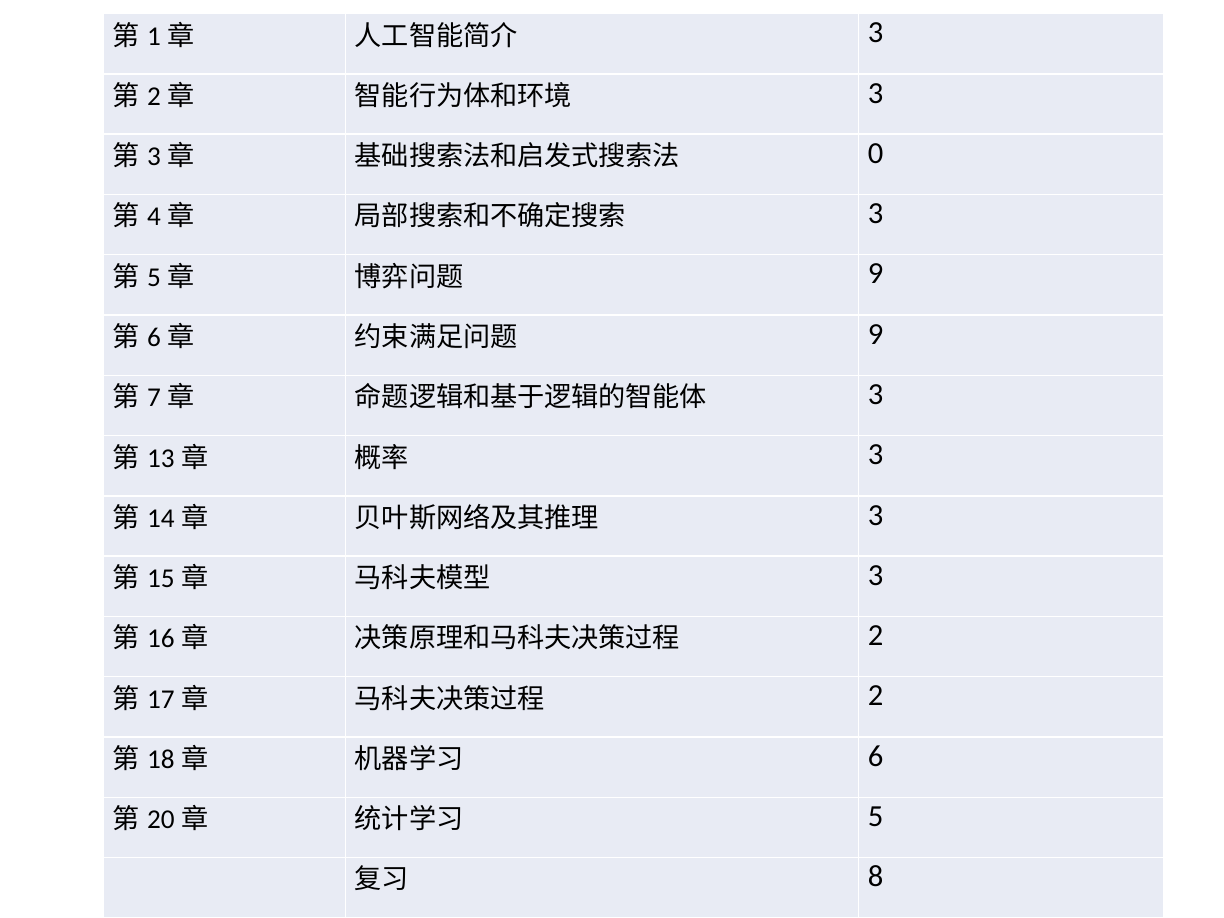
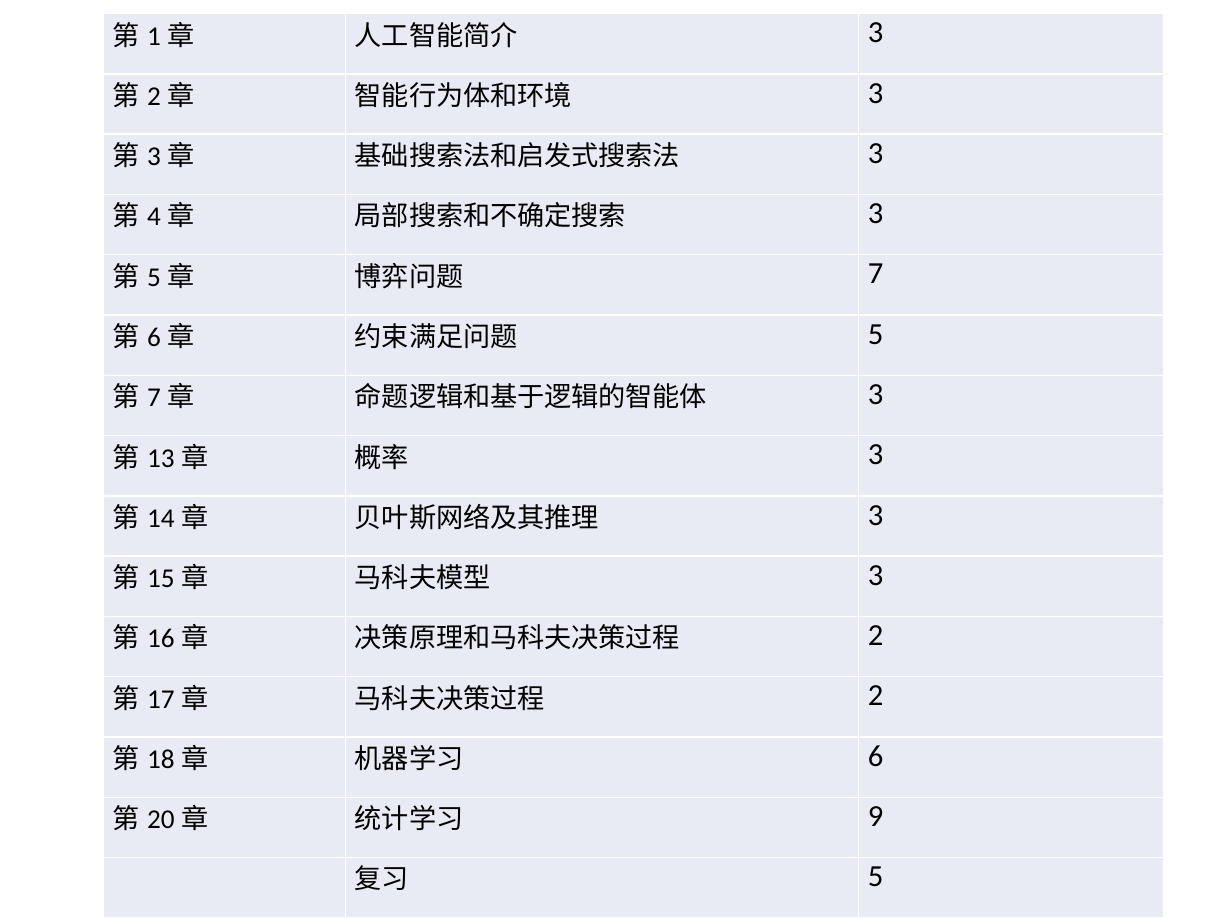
0 at (876, 153): 0 -> 3
9 at (876, 274): 9 -> 7
9 at (876, 334): 9 -> 5
5 at (876, 816): 5 -> 9
8 at (876, 877): 8 -> 5
